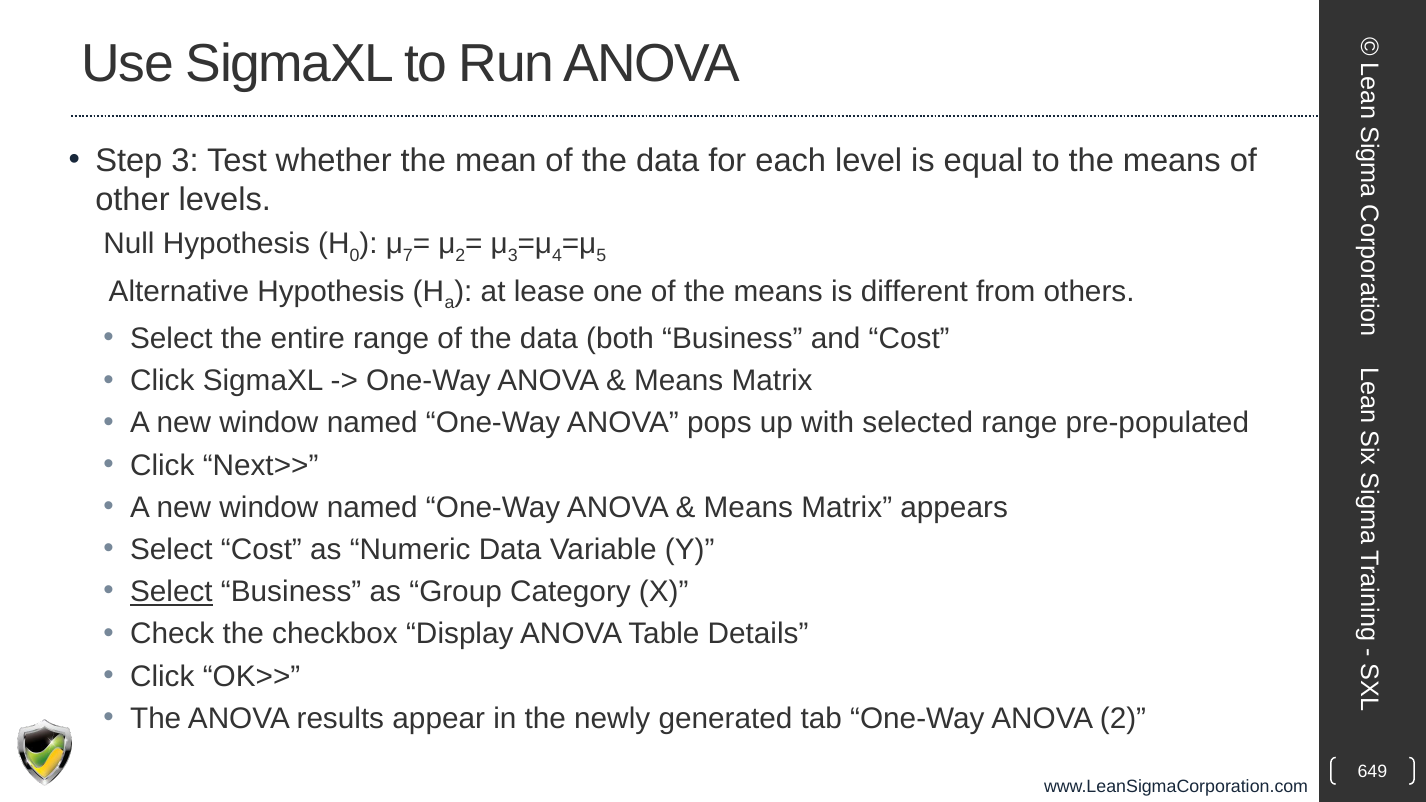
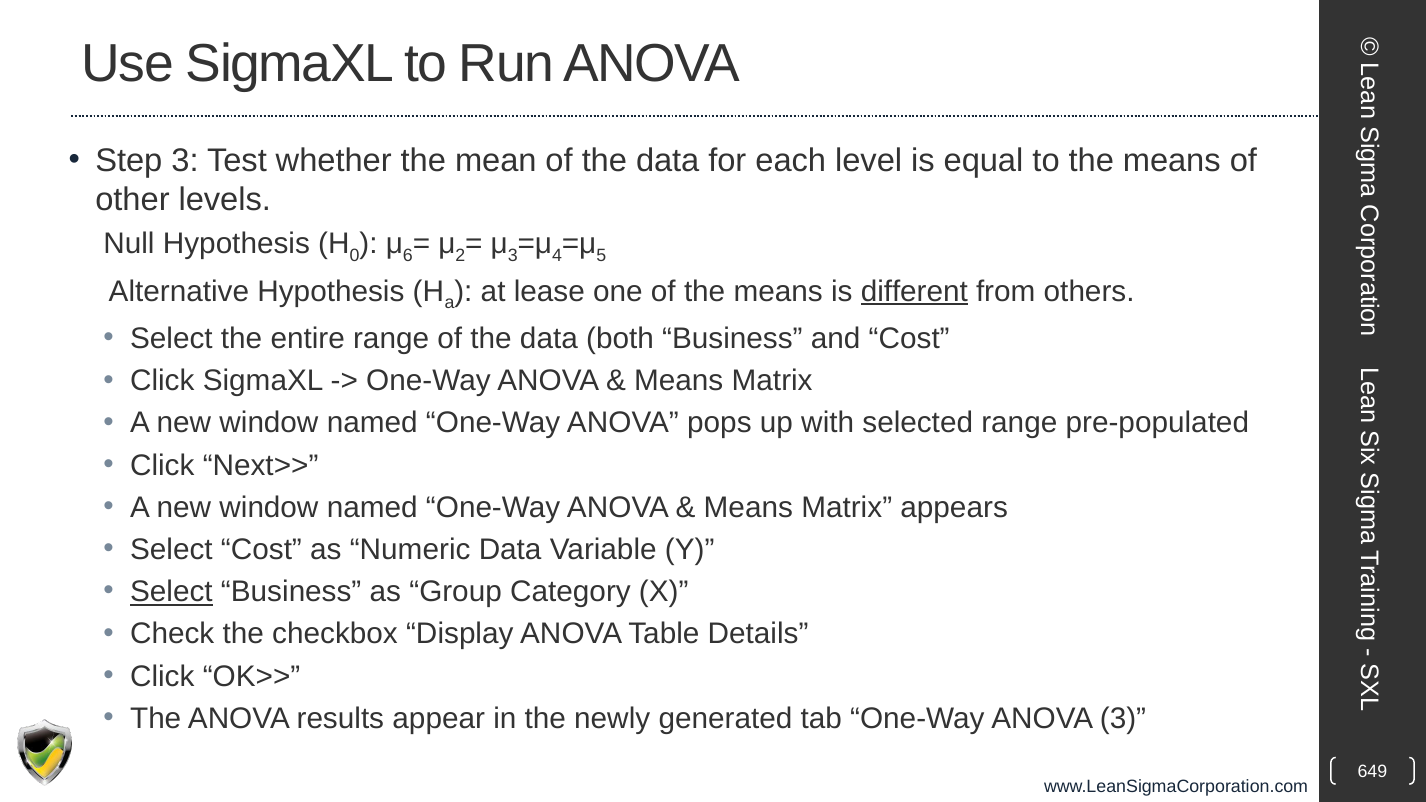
7: 7 -> 6
different underline: none -> present
ANOVA 2: 2 -> 3
